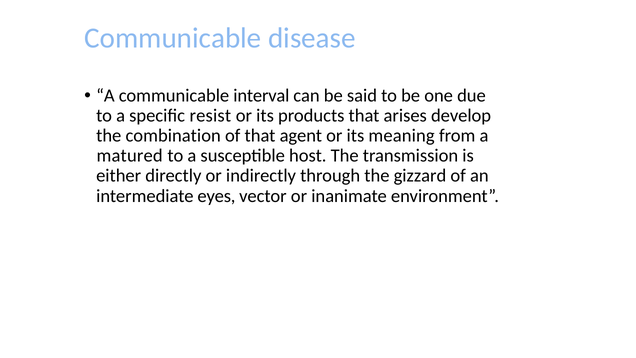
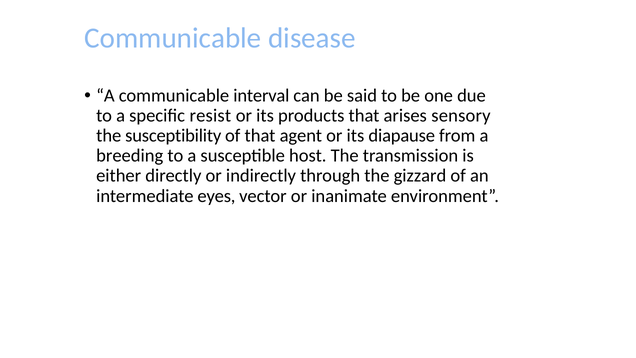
develop: develop -> sensory
combination: combination -> susceptibility
meaning: meaning -> diapause
matured: matured -> breeding
